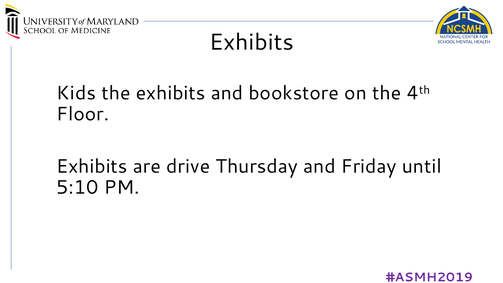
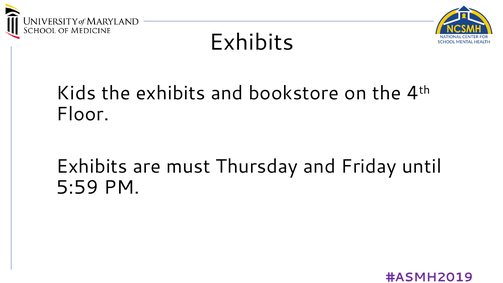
drive: drive -> must
5:10: 5:10 -> 5:59
